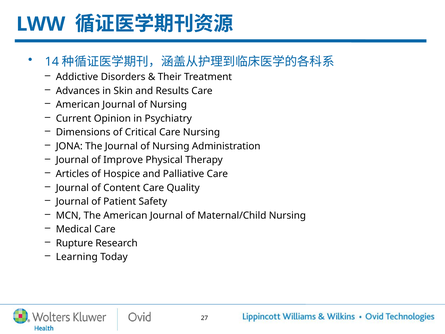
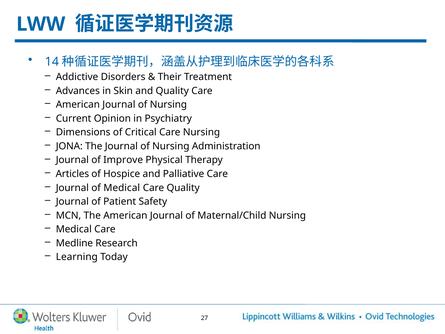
and Results: Results -> Quality
of Content: Content -> Medical
Rupture: Rupture -> Medline
